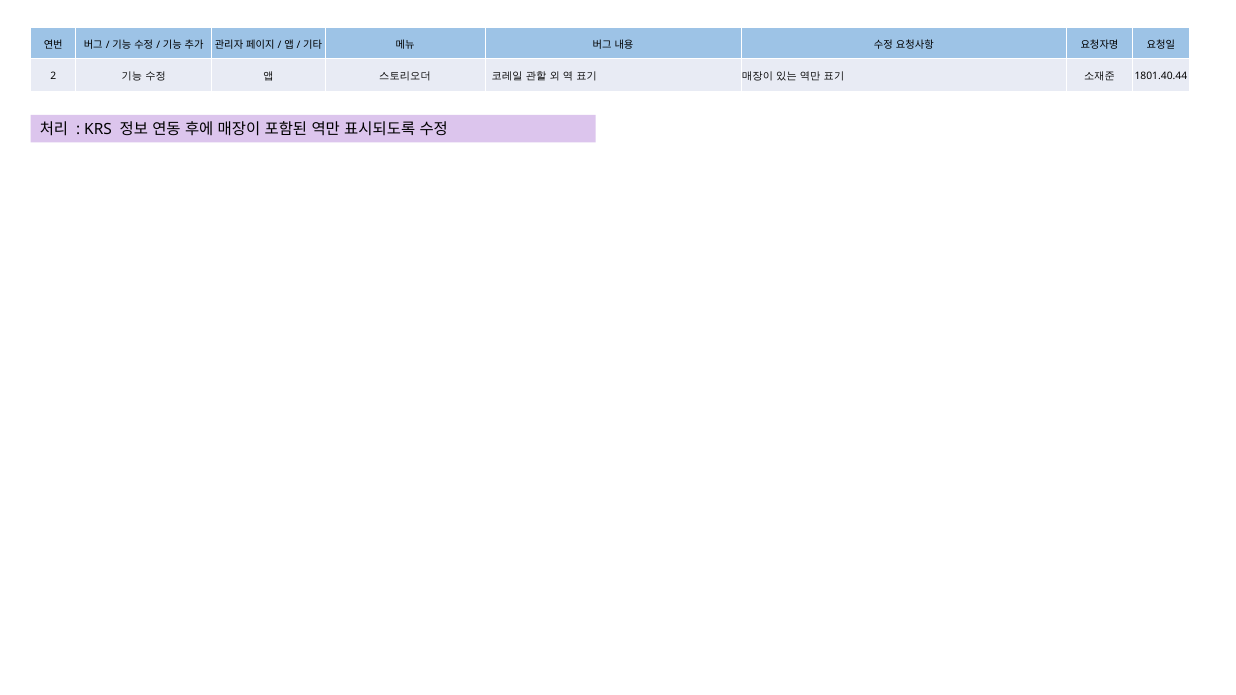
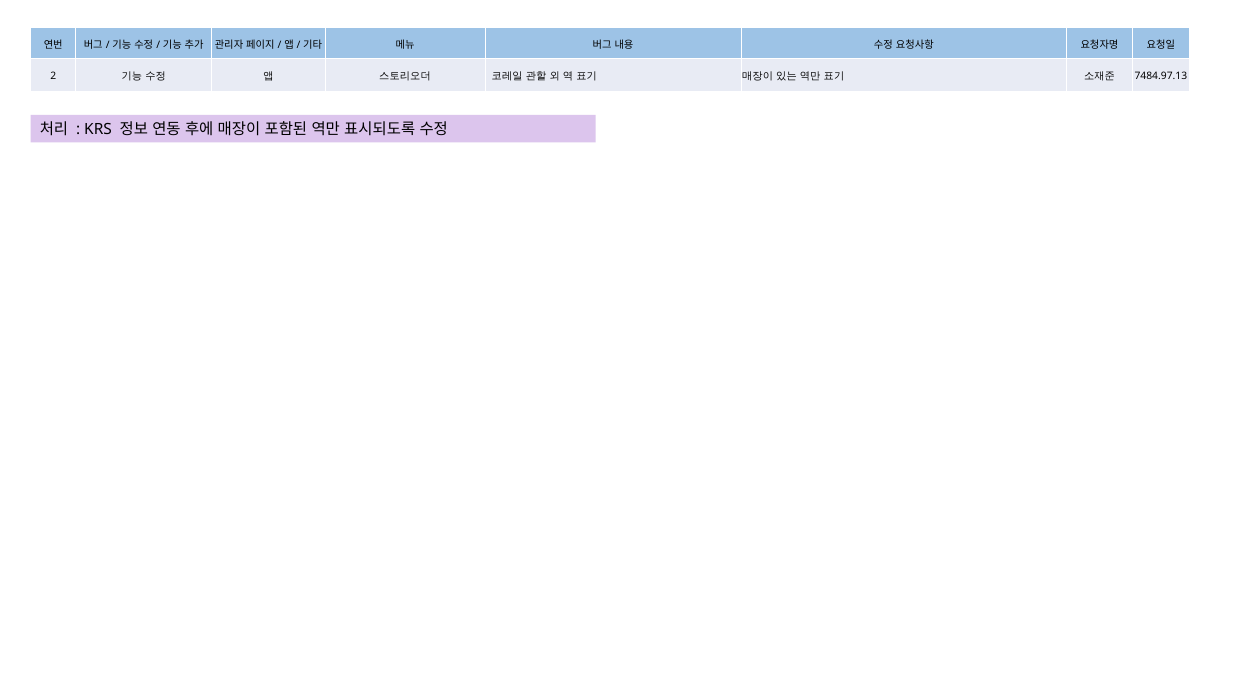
1801.40.44: 1801.40.44 -> 7484.97.13
